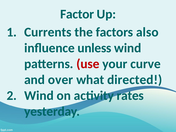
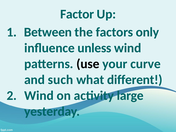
Currents: Currents -> Between
also: also -> only
use colour: red -> black
over: over -> such
directed: directed -> different
rates: rates -> large
